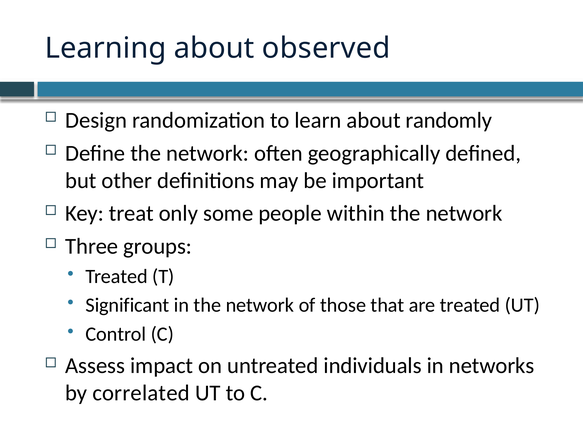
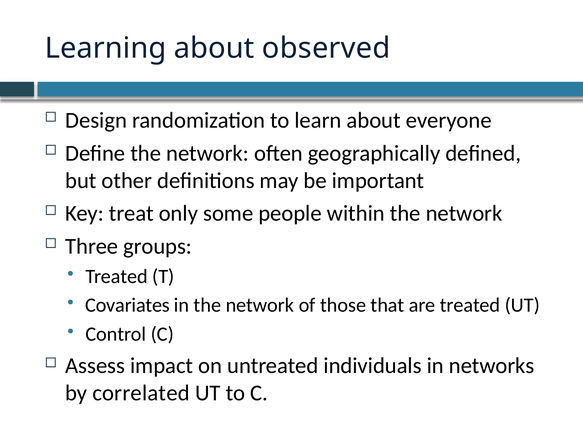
randomly: randomly -> everyone
Significant: Significant -> Covariates
